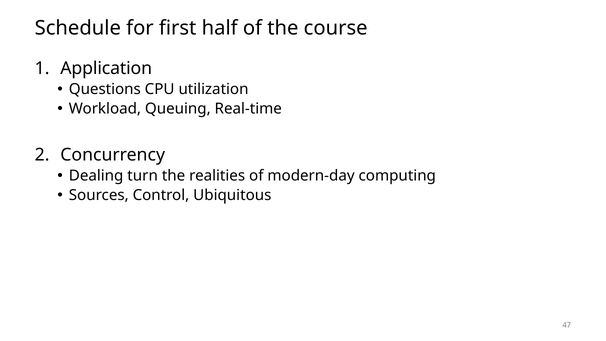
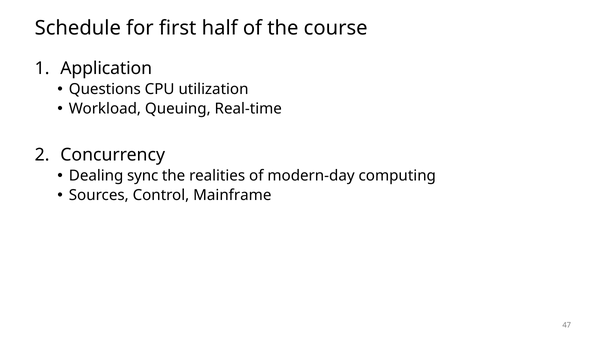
turn: turn -> sync
Ubiquitous: Ubiquitous -> Mainframe
